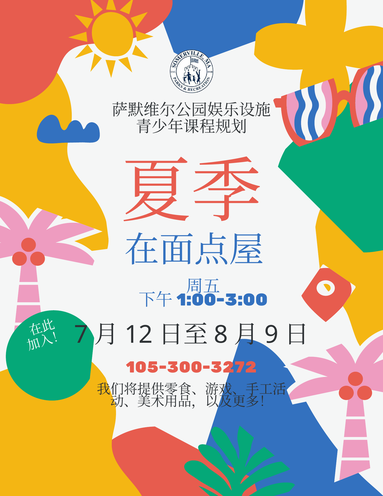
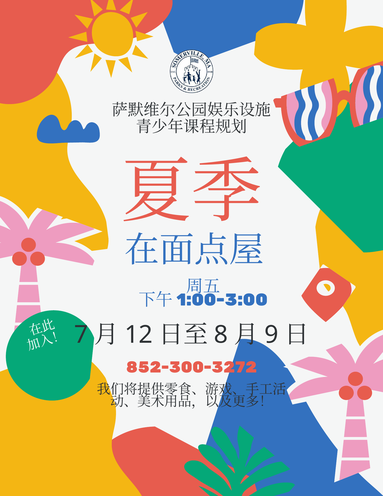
105-300-3272: 105-300-3272 -> 852-300-3272
